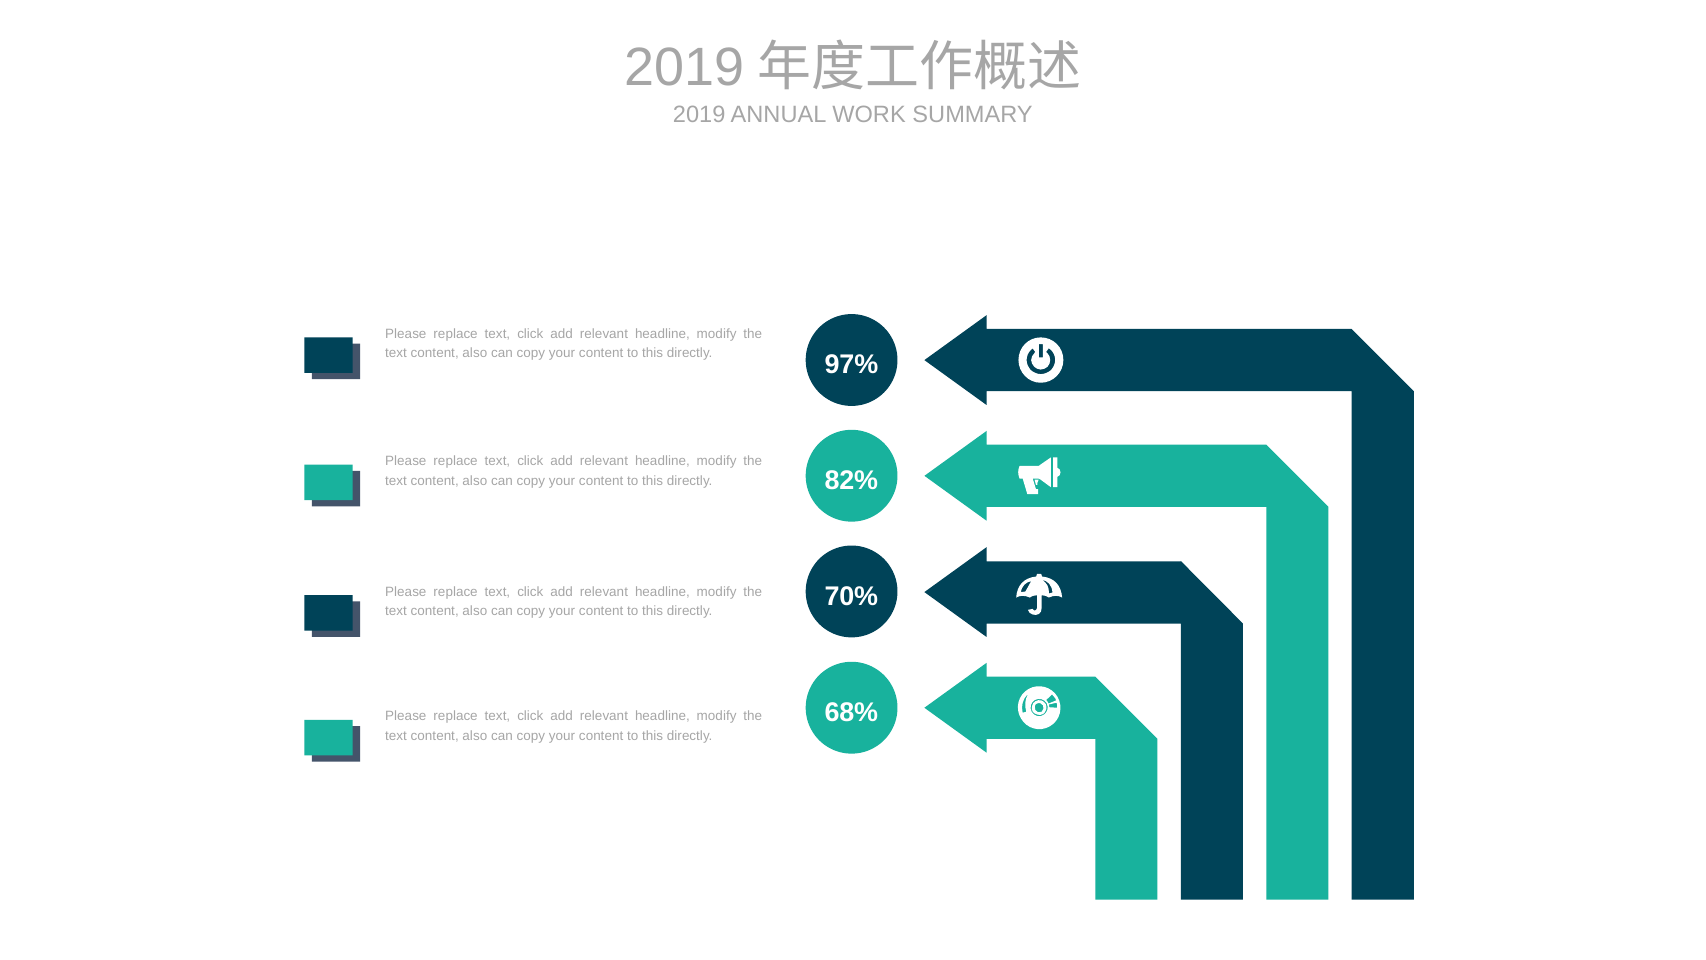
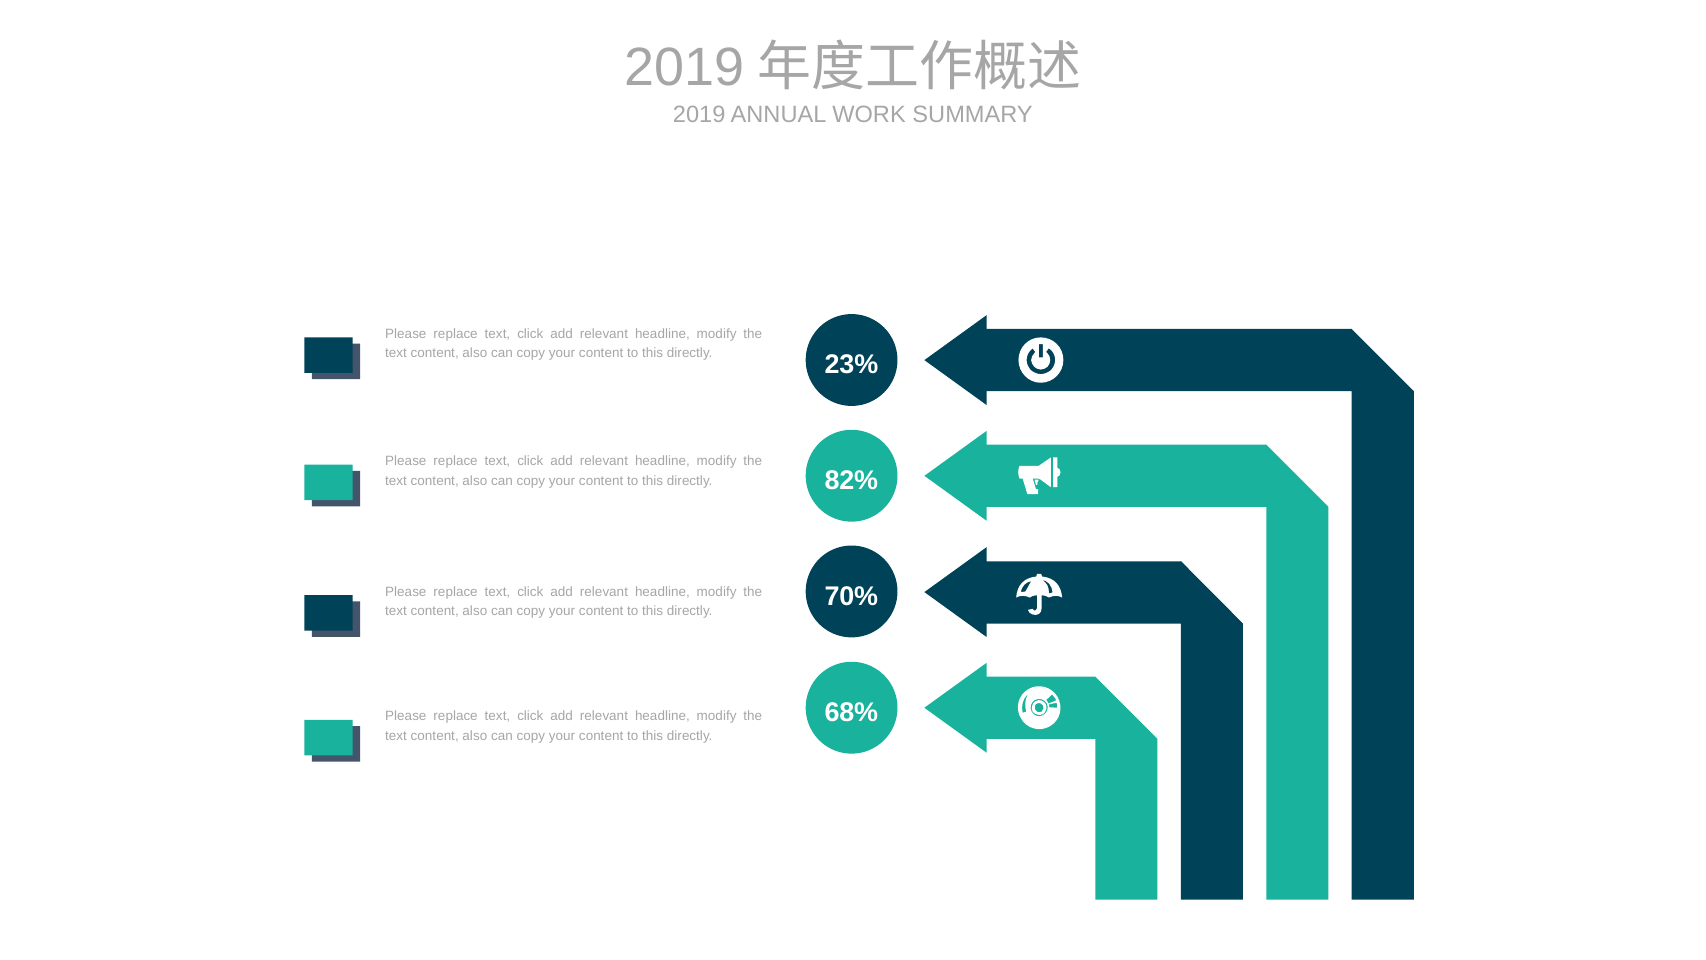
97%: 97% -> 23%
